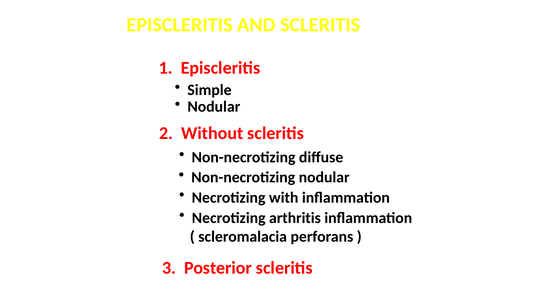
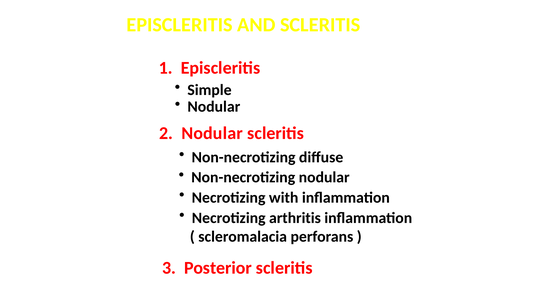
2 Without: Without -> Nodular
